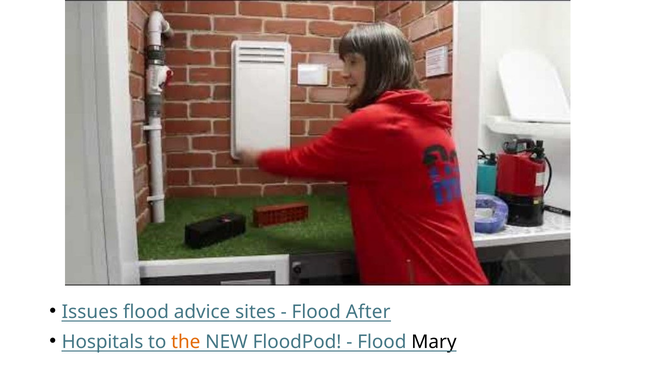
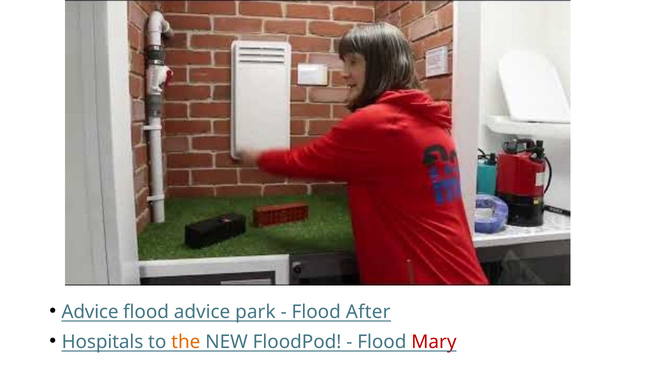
Issues at (90, 312): Issues -> Advice
sites: sites -> park
Mary colour: black -> red
